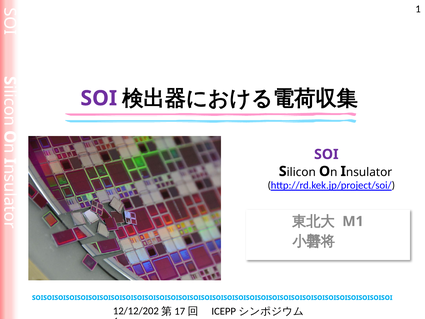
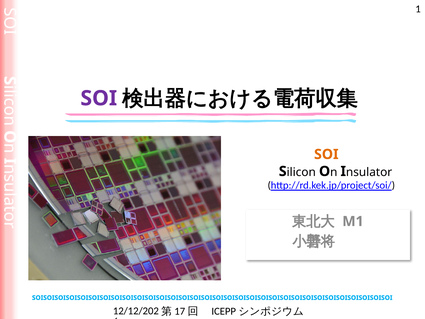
SOI at (326, 154) colour: purple -> orange
